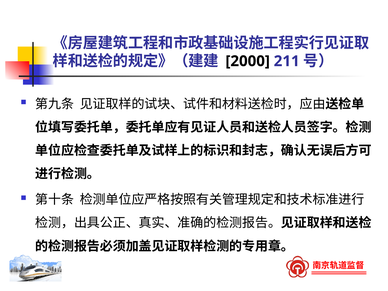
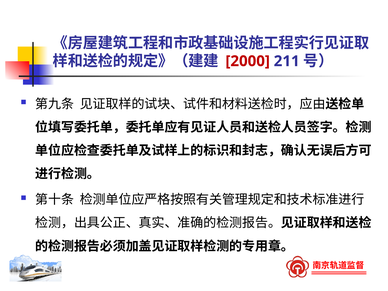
2000 colour: black -> red
